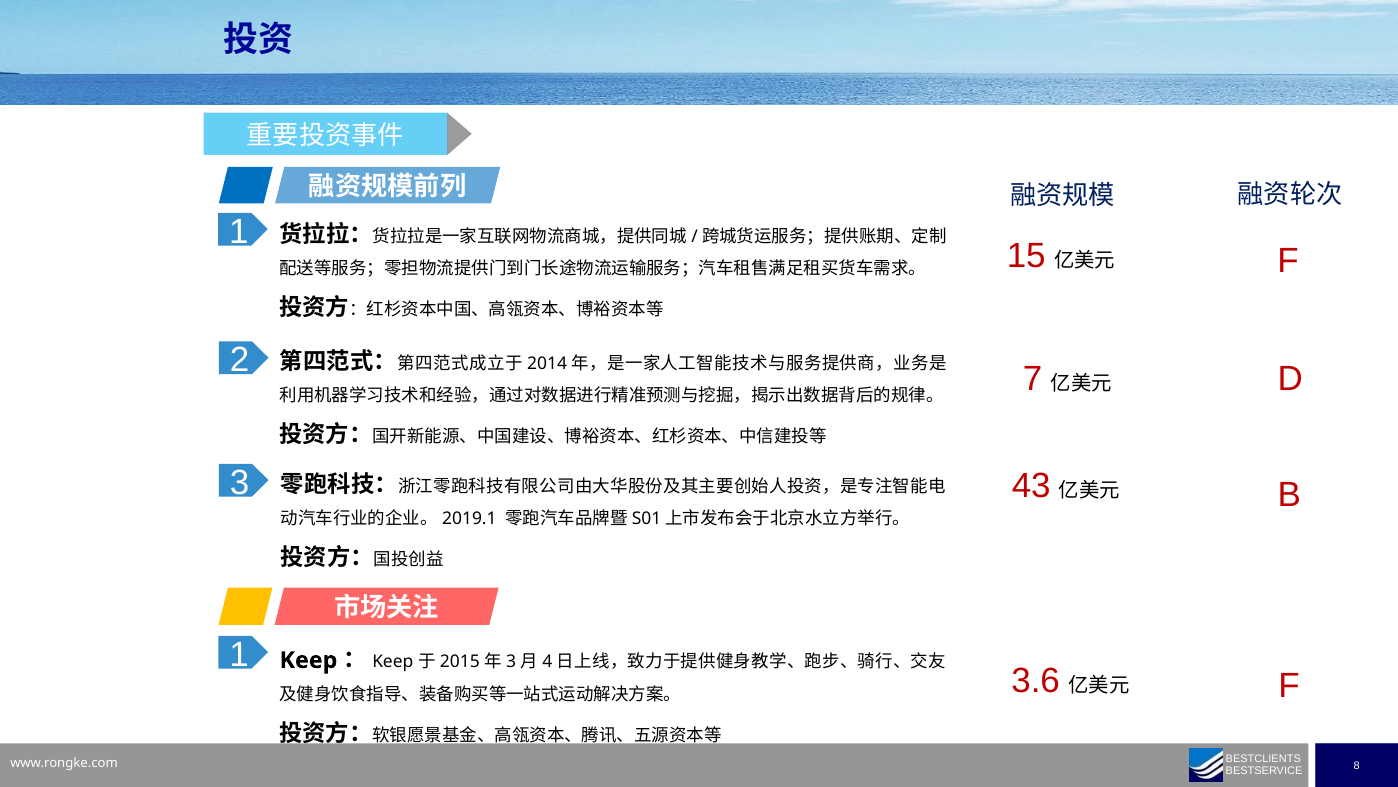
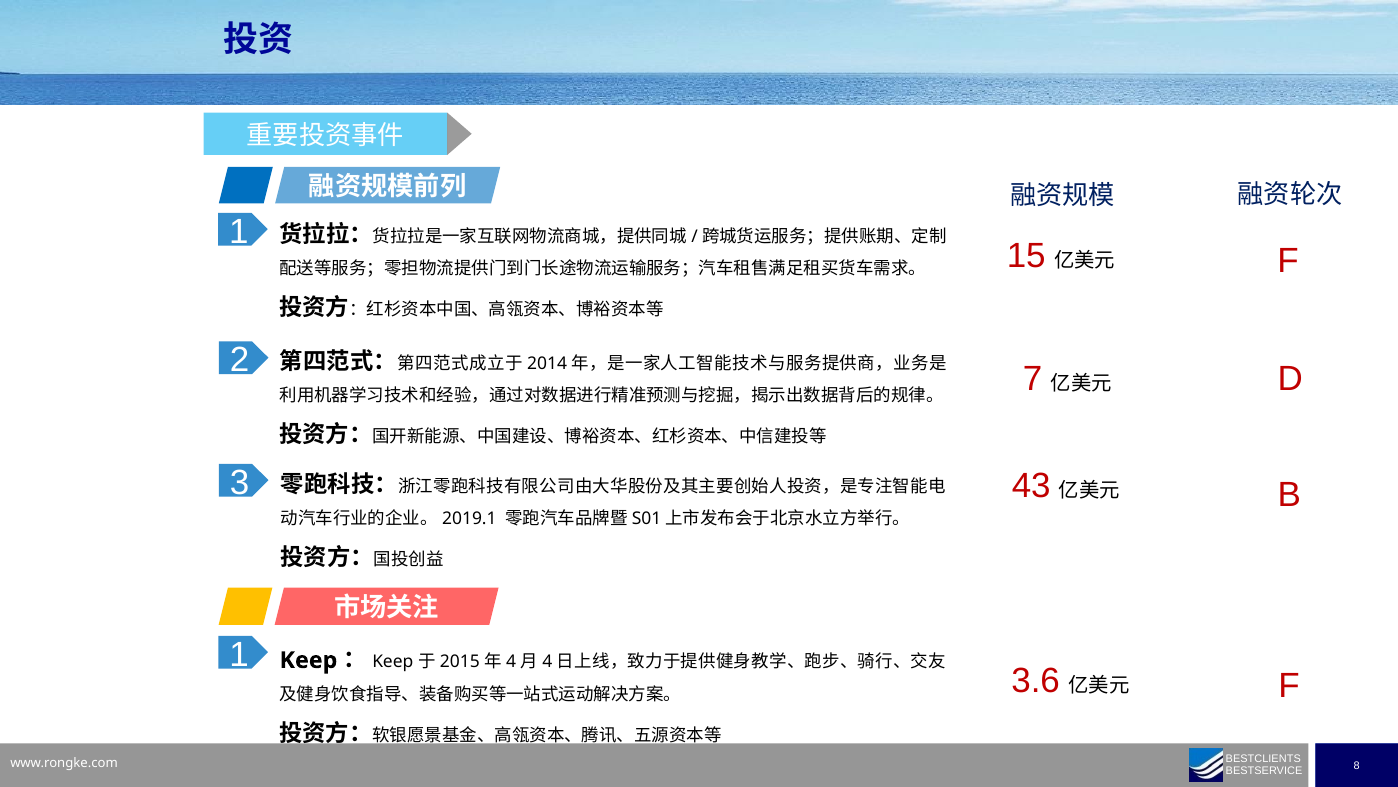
3 at (511, 662): 3 -> 4
